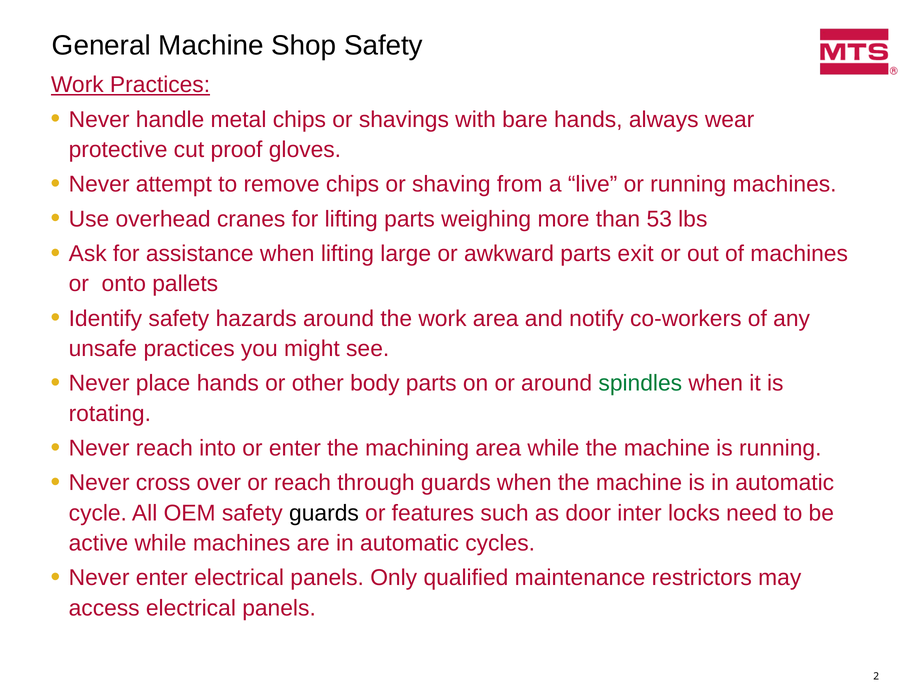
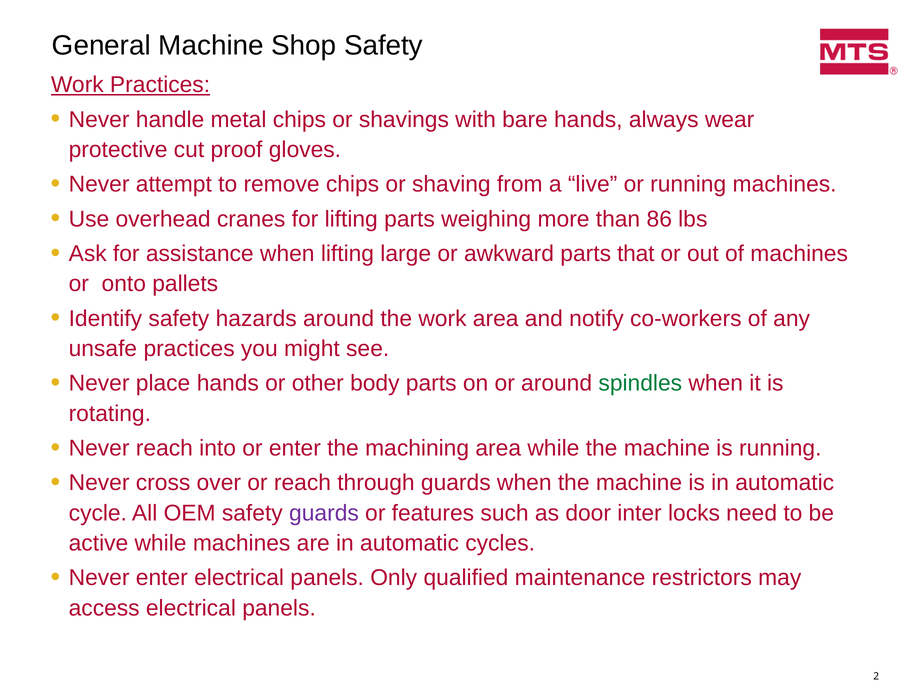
53: 53 -> 86
exit: exit -> that
guards at (324, 513) colour: black -> purple
